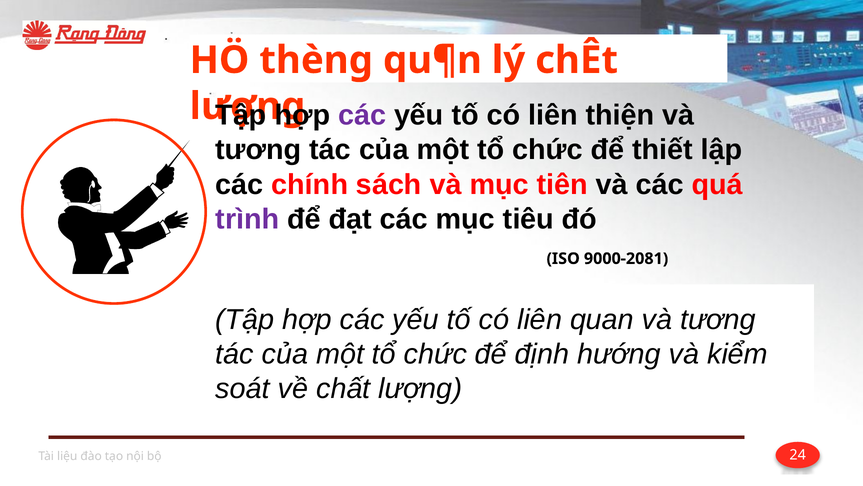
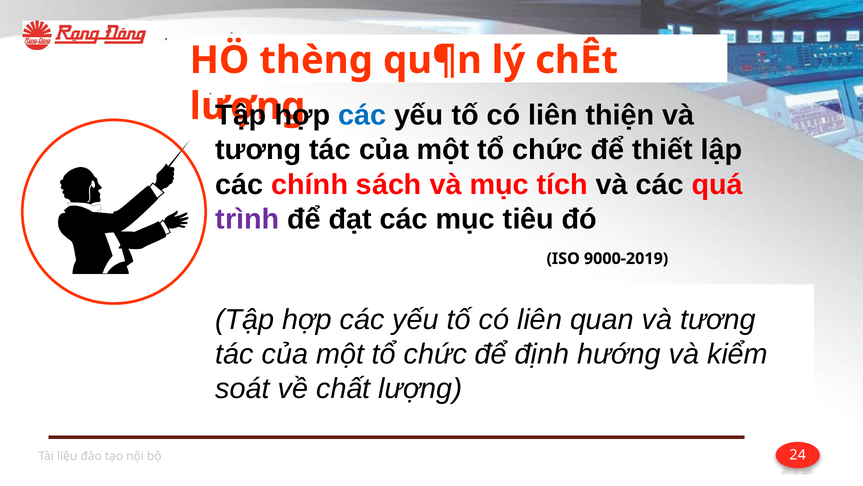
các at (362, 115) colour: purple -> blue
tiên: tiên -> tích
9000-2081: 9000-2081 -> 9000-2019
